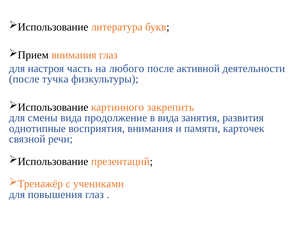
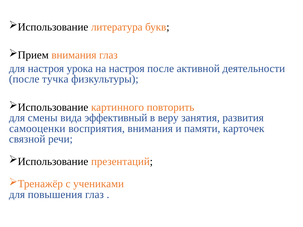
часть: часть -> урока
на любого: любого -> настроя
закрепить: закрепить -> повторить
продолжение: продолжение -> эффективный
в вида: вида -> веру
однотипные: однотипные -> самооценки
